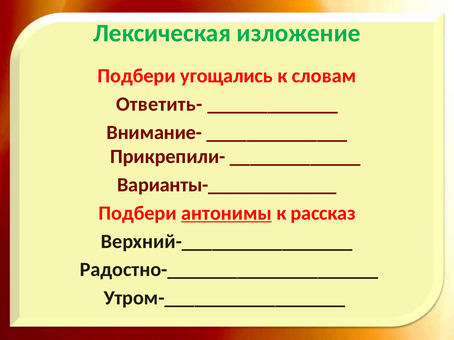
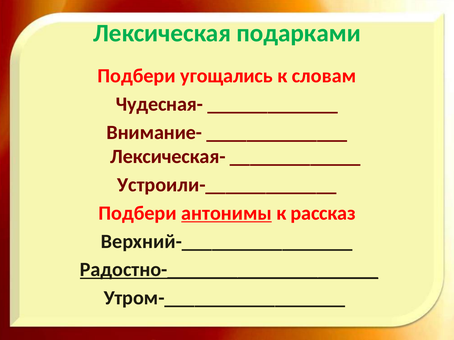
изложение: изложение -> подарками
Ответить-: Ответить- -> Чудесная-
Прикрепили-: Прикрепили- -> Лексическая-
Варианты-_____________: Варианты-_____________ -> Устроили-_____________
Радостно-_____________________ underline: none -> present
